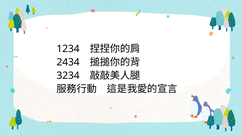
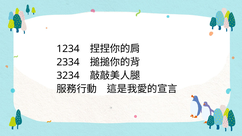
2434: 2434 -> 2334
